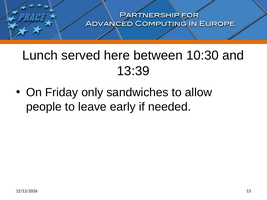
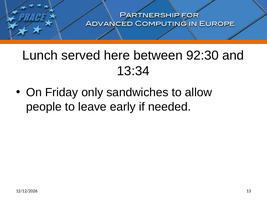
10:30: 10:30 -> 92:30
13:39: 13:39 -> 13:34
